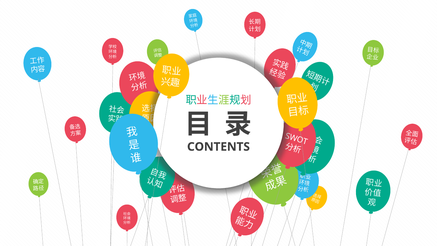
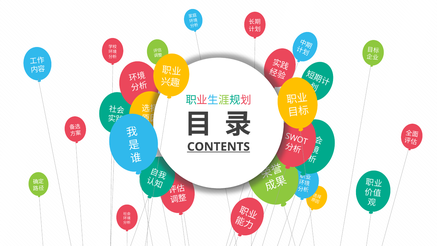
CONTENTS underline: none -> present
